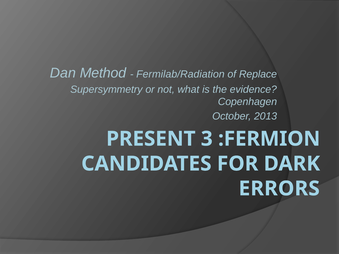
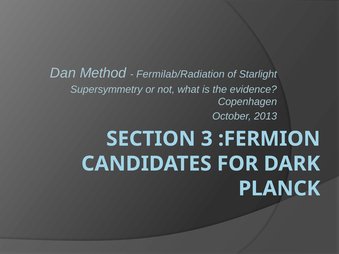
Replace: Replace -> Starlight
PRESENT: PRESENT -> SECTION
ERRORS: ERRORS -> PLANCK
